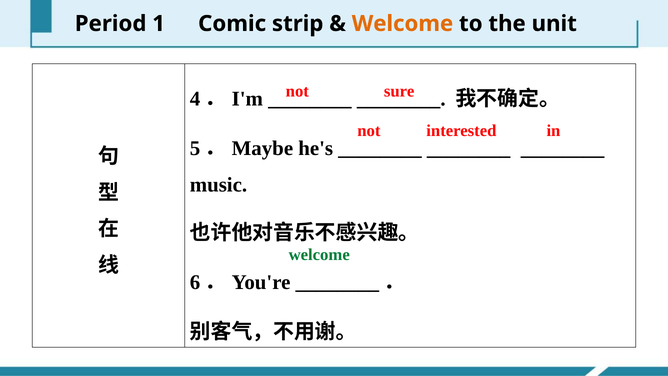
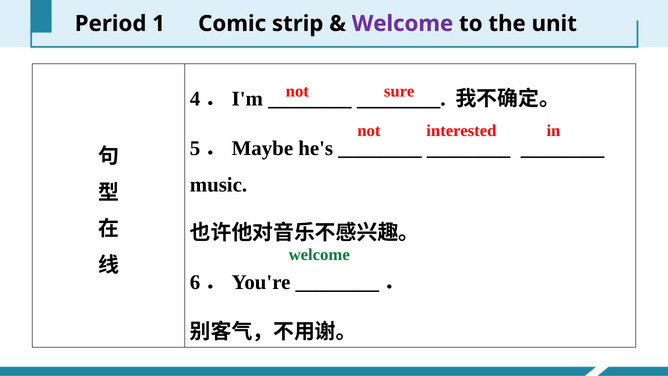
Welcome at (403, 24) colour: orange -> purple
